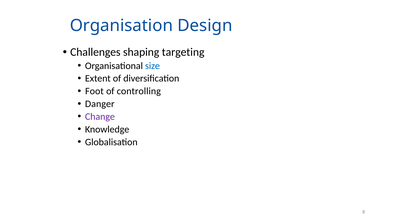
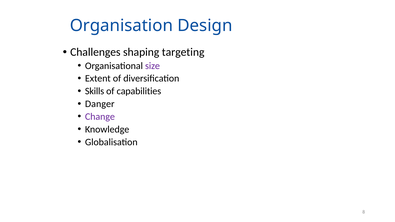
size colour: blue -> purple
Foot: Foot -> Skills
controlling: controlling -> capabilities
